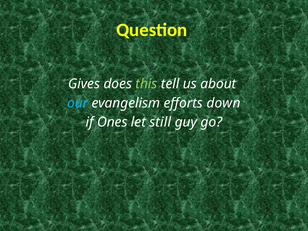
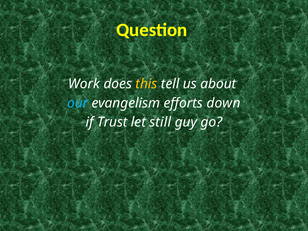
Gives: Gives -> Work
this colour: light green -> yellow
Ones: Ones -> Trust
